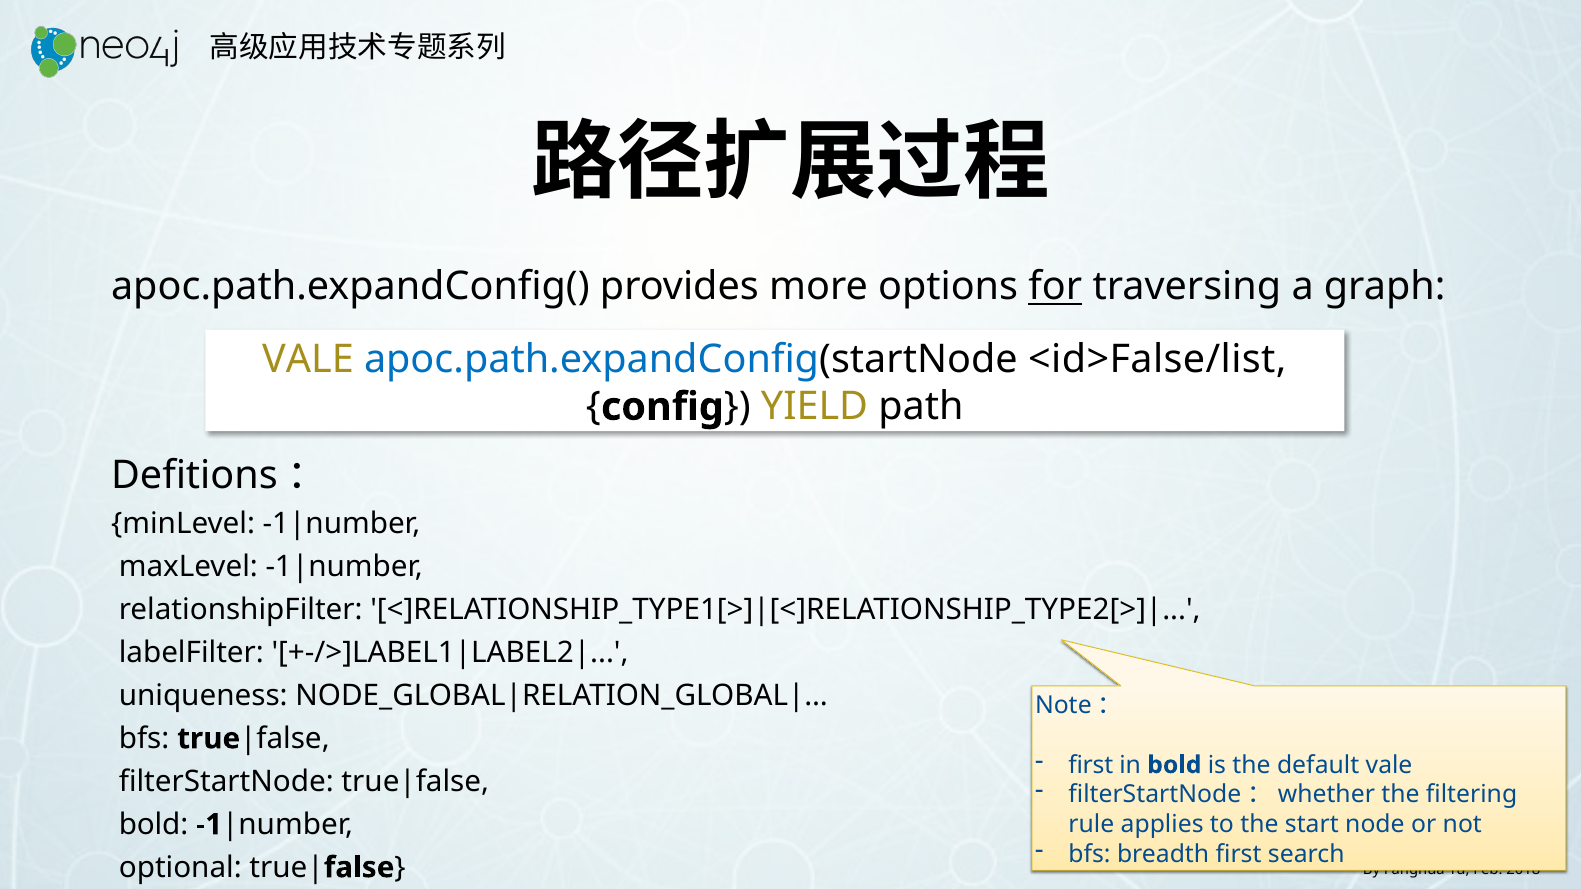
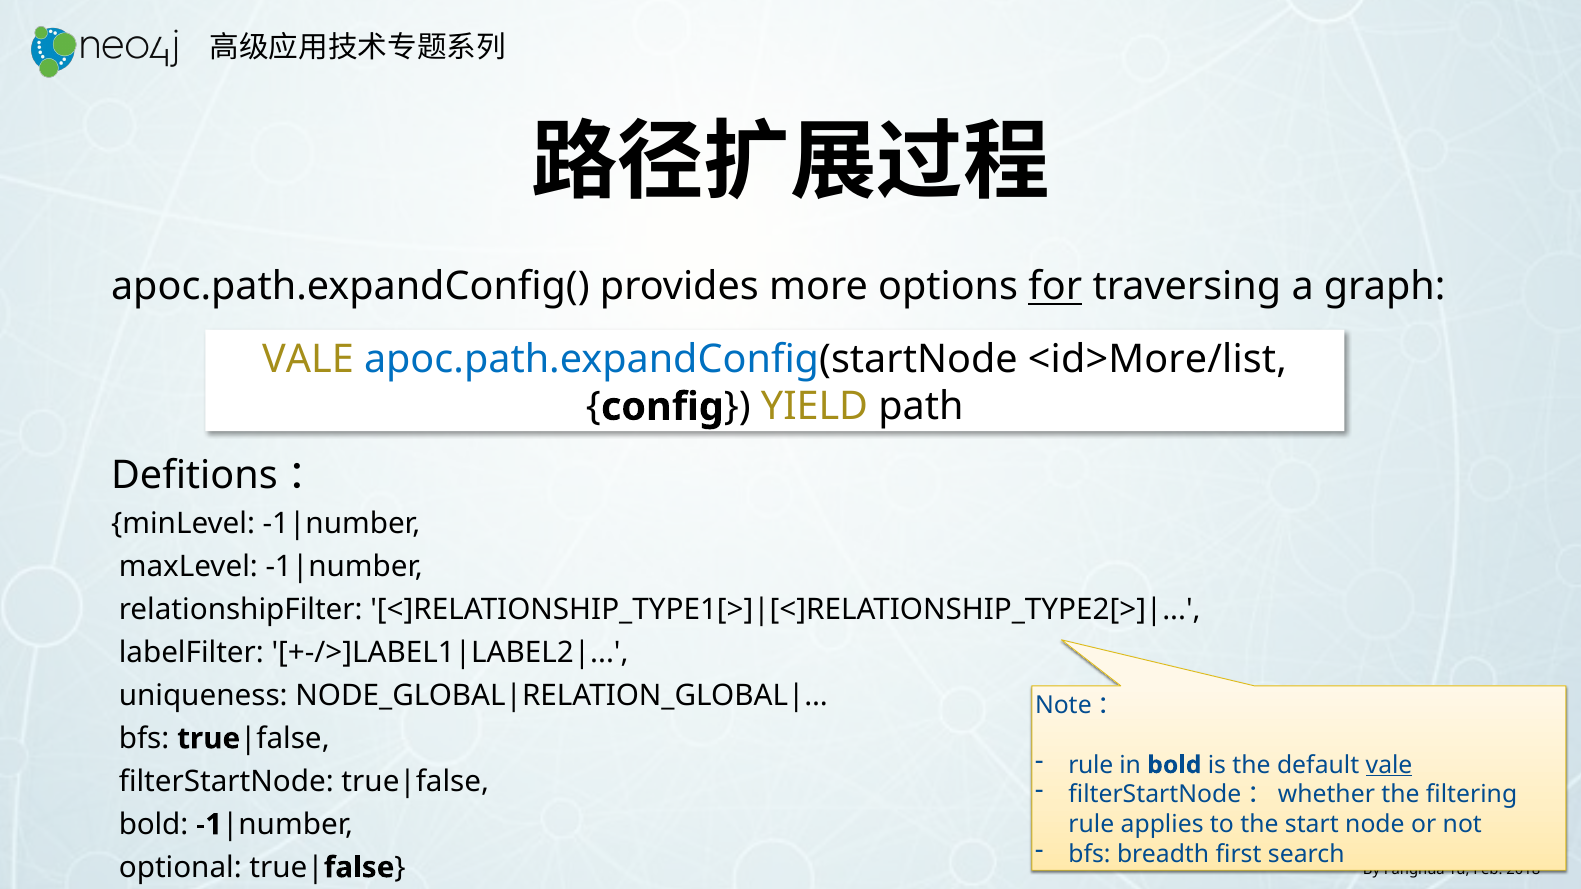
<id>False/list: <id>False/list -> <id>More/list
first at (1091, 765): first -> rule
vale at (1389, 765) underline: none -> present
